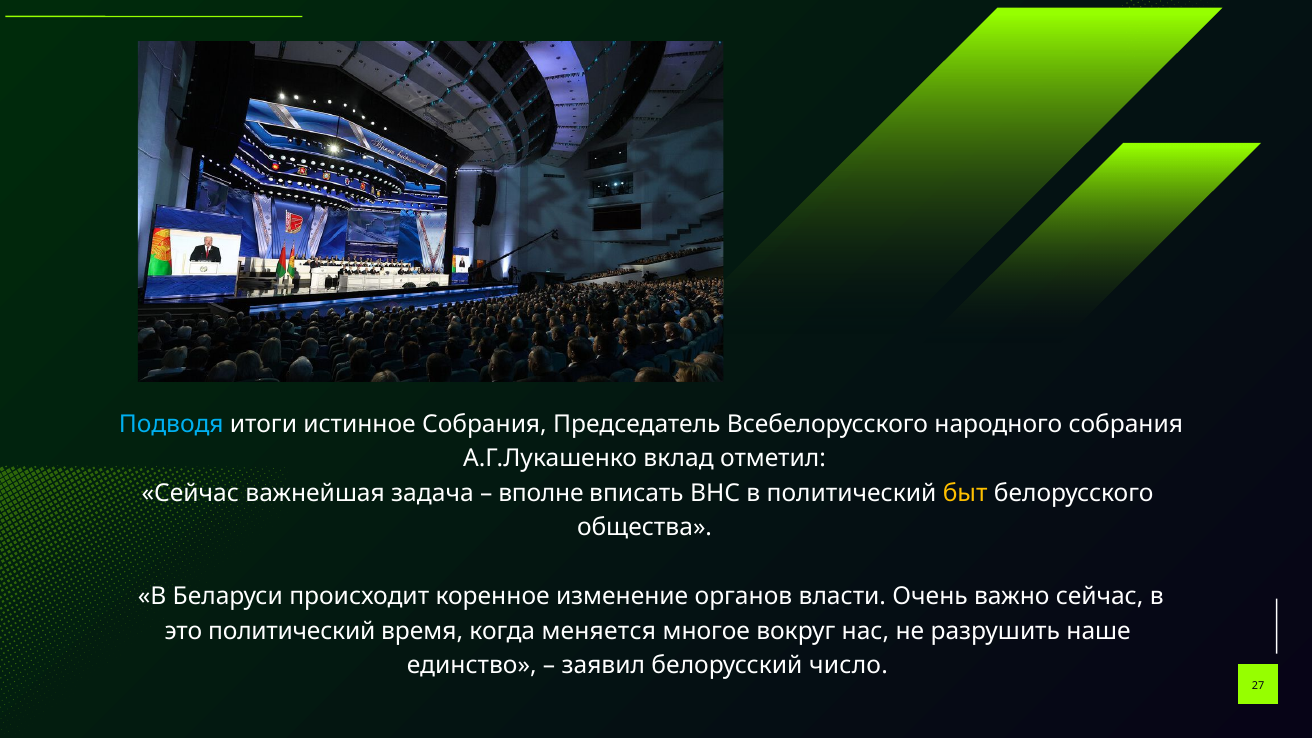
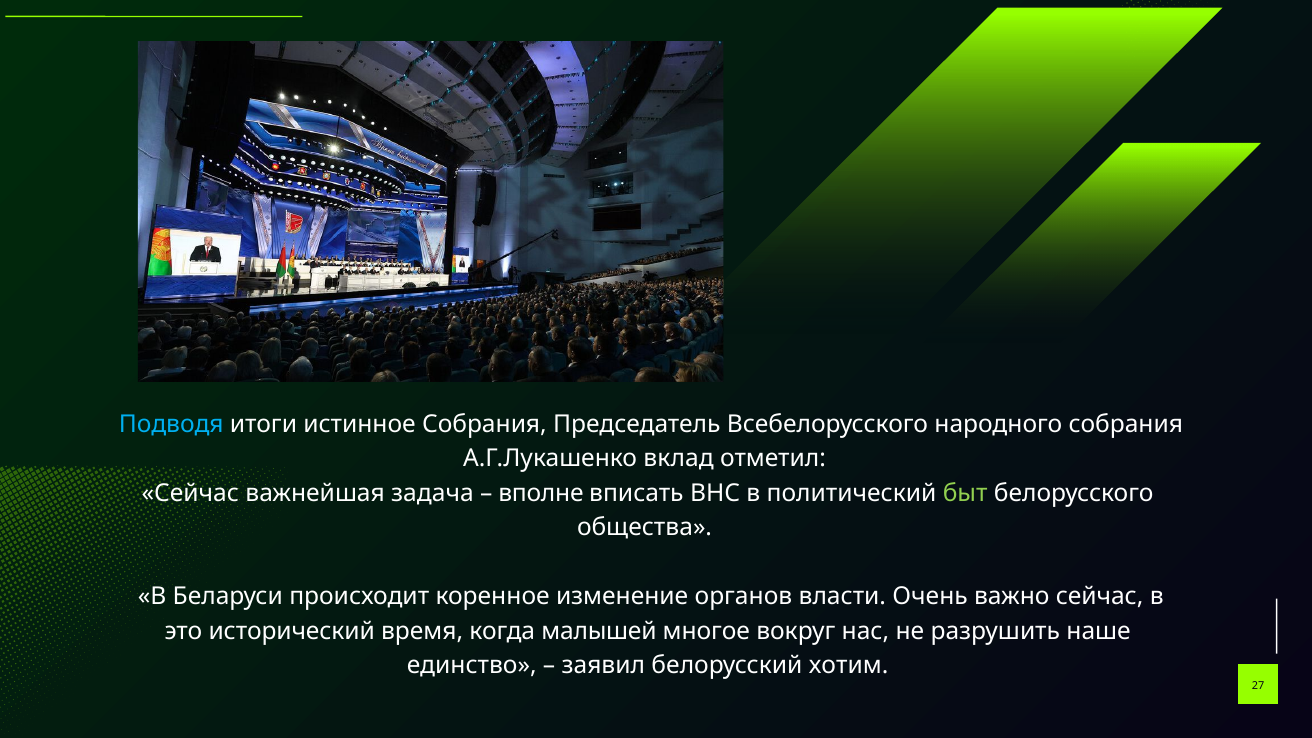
быт colour: yellow -> light green
это политический: политический -> исторический
меняется: меняется -> малышей
число: число -> хотим
